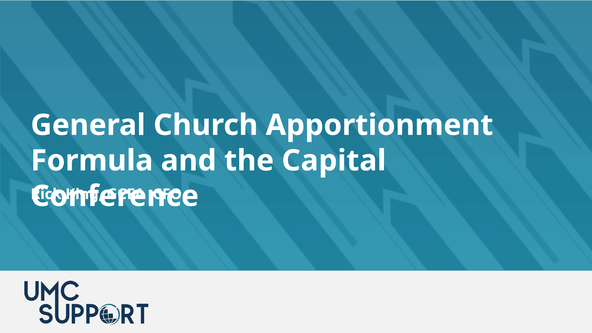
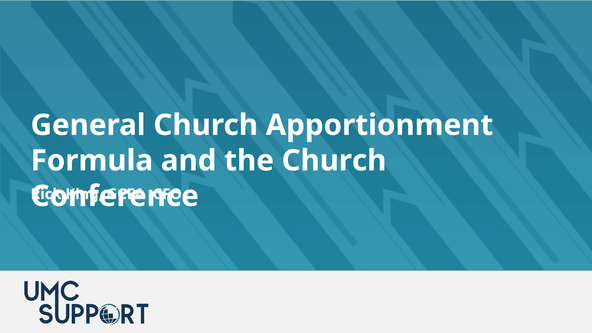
the Capital: Capital -> Church
